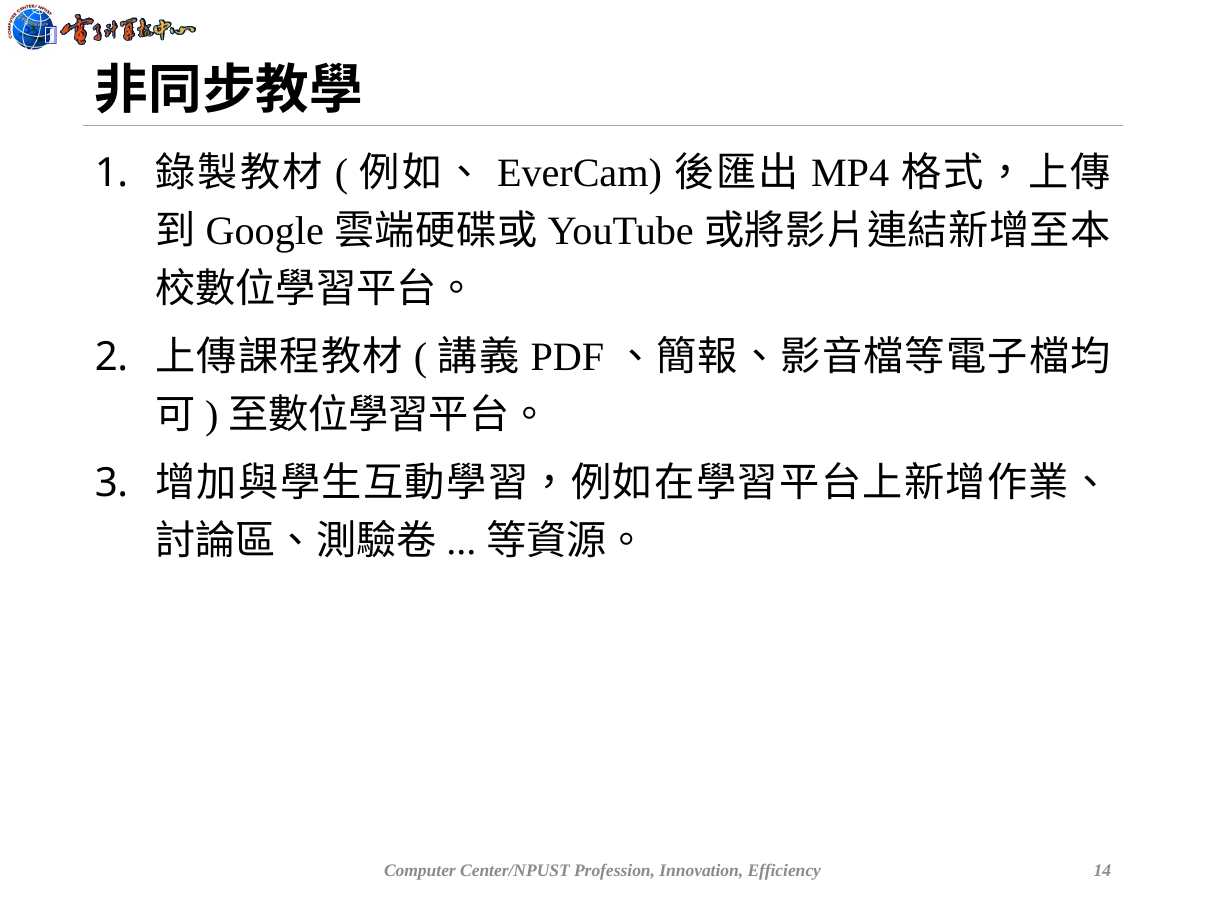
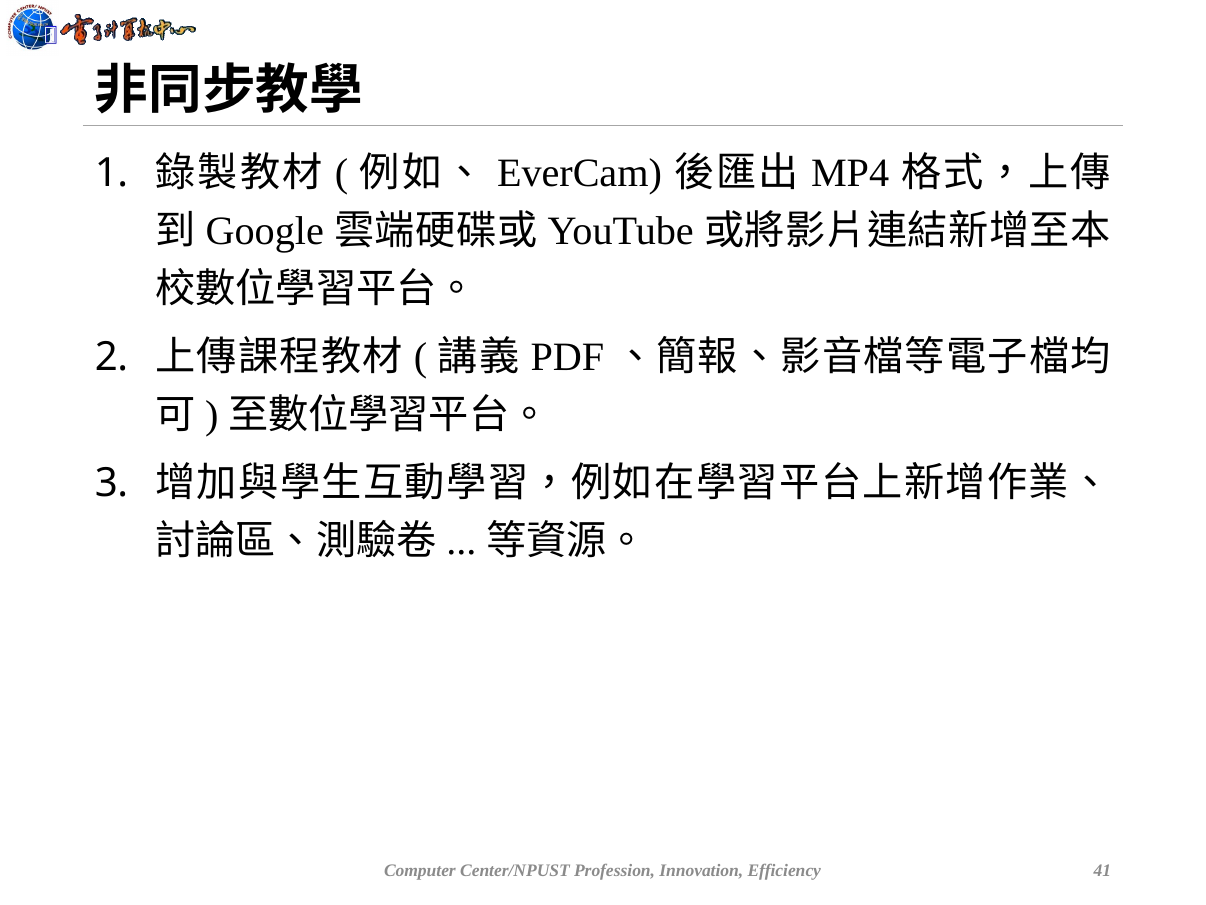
14: 14 -> 41
